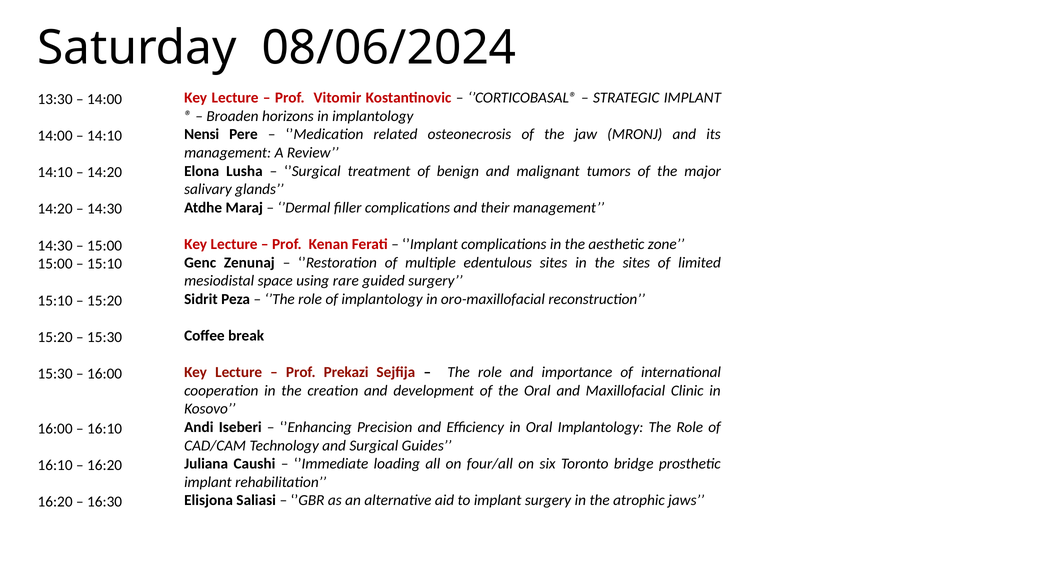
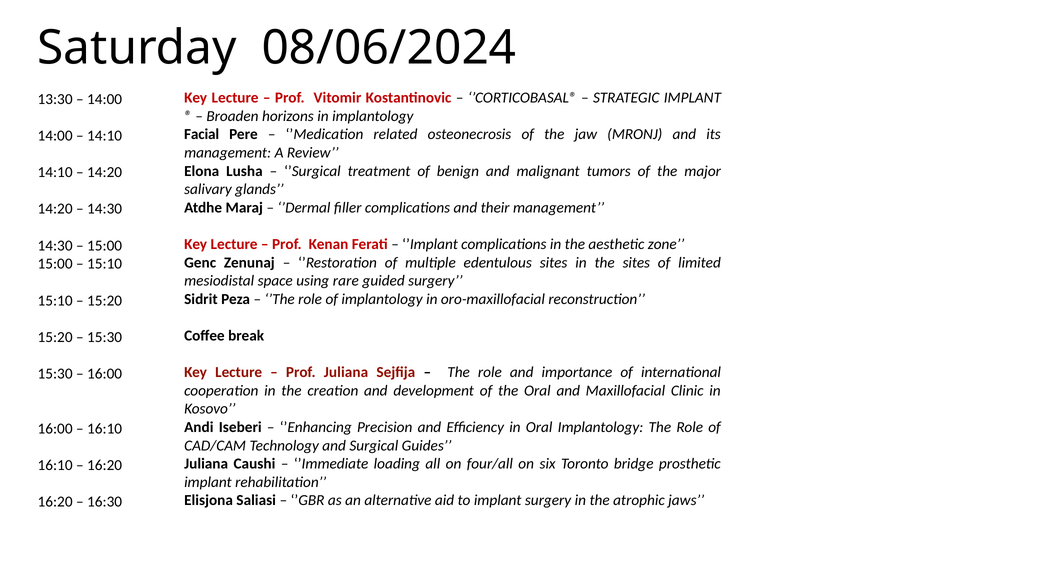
Nensi: Nensi -> Facial
Prof Prekazi: Prekazi -> Juliana
